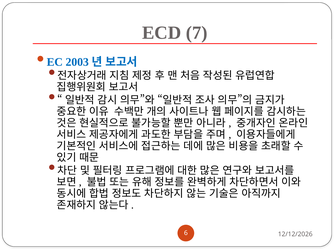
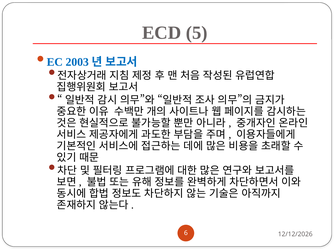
7: 7 -> 5
